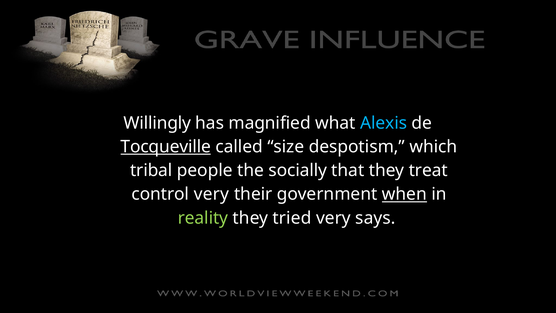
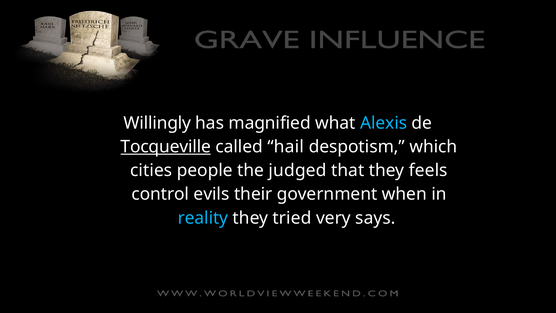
size: size -> hail
tribal: tribal -> cities
socially: socially -> judged
treat: treat -> feels
control very: very -> evils
when underline: present -> none
reality colour: light green -> light blue
